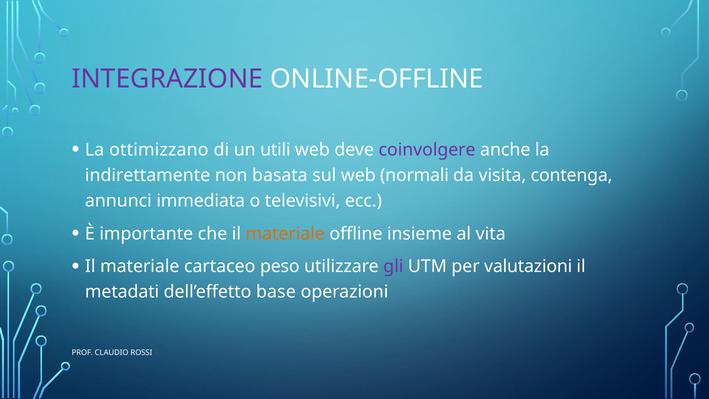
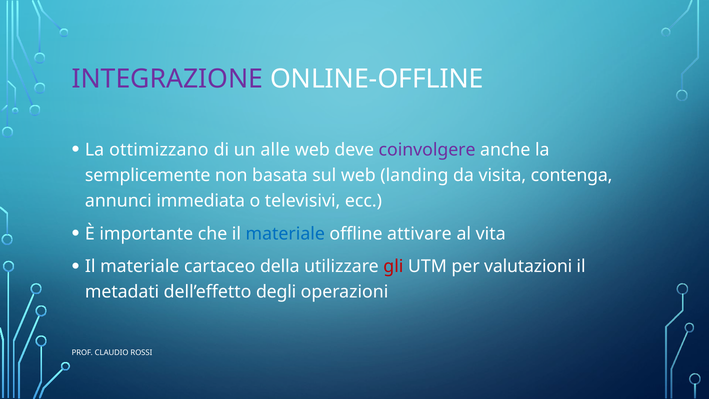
utili: utili -> alle
indirettamente: indirettamente -> semplicemente
normali: normali -> landing
materiale at (285, 234) colour: orange -> blue
insieme: insieme -> attivare
peso: peso -> della
gli colour: purple -> red
base: base -> degli
